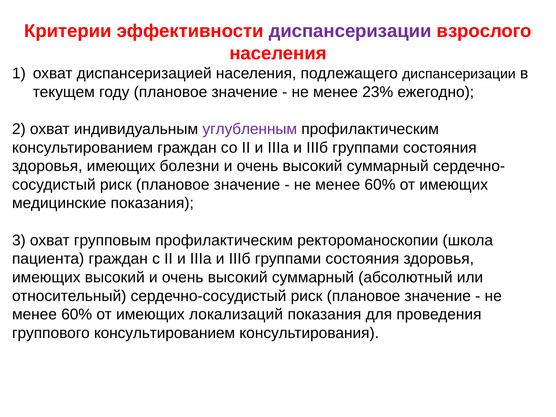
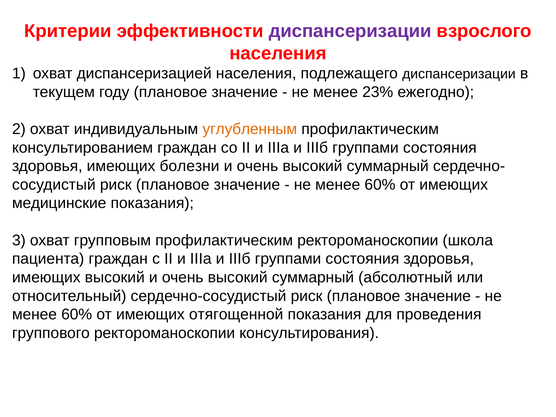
углубленным colour: purple -> orange
локализаций: локализаций -> отягощенной
группового консультированием: консультированием -> ректороманоскопии
